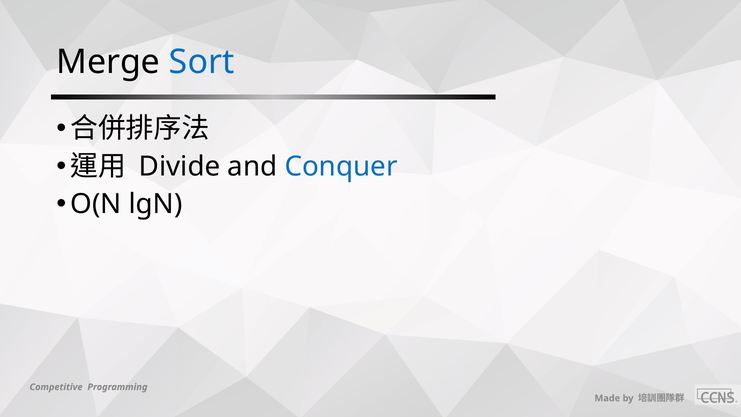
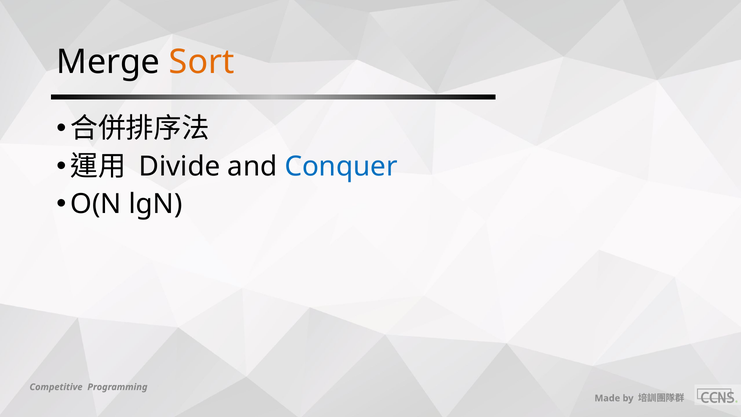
Sort colour: blue -> orange
